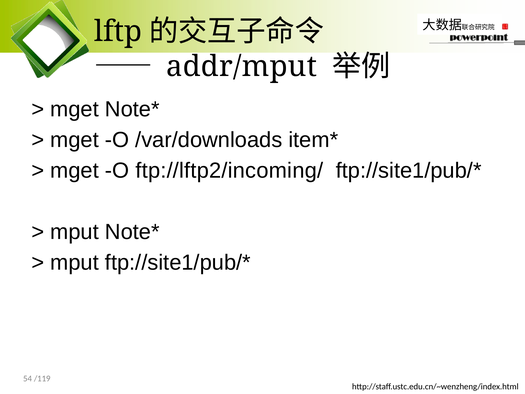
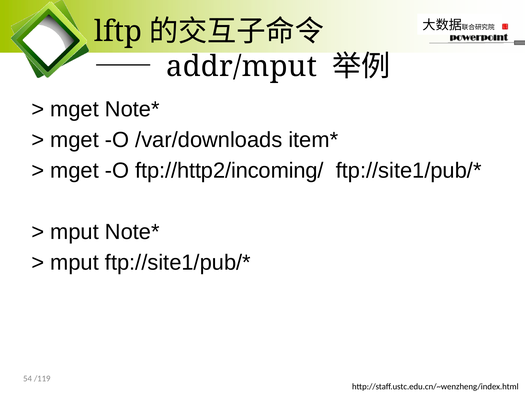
ftp://lftp2/incoming/: ftp://lftp2/incoming/ -> ftp://http2/incoming/
